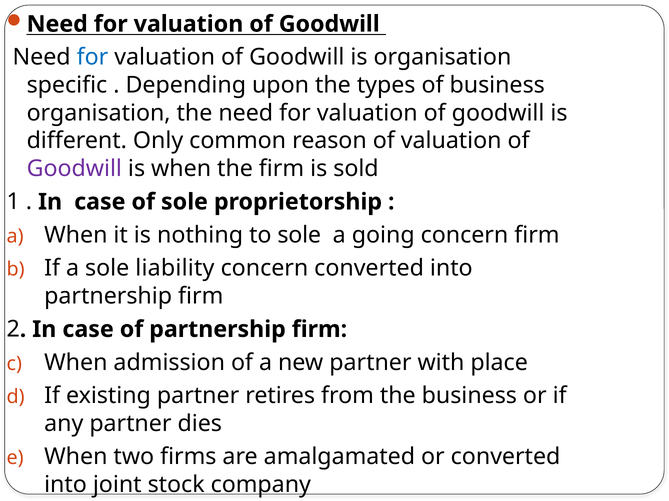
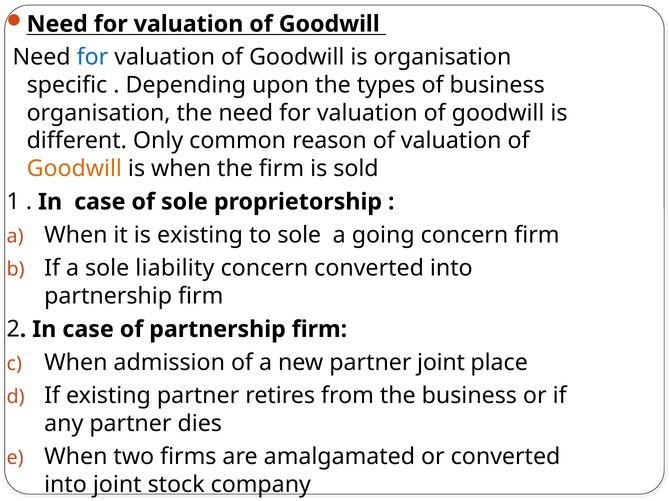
Goodwill at (74, 169) colour: purple -> orange
is nothing: nothing -> existing
partner with: with -> joint
